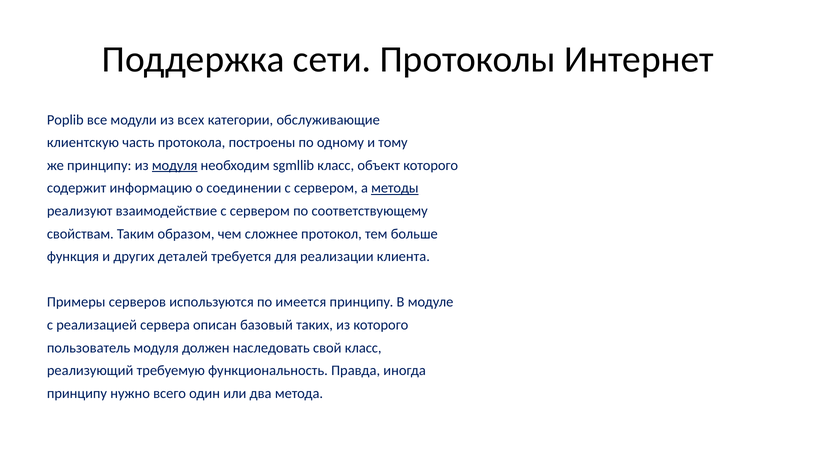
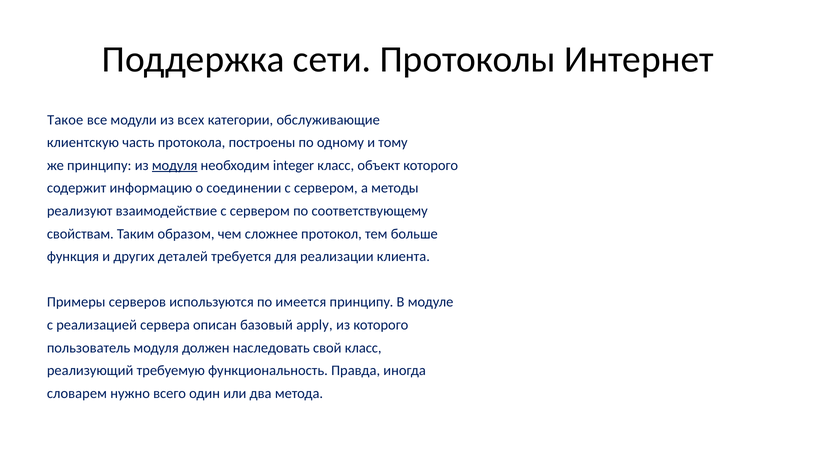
Poplib: Poplib -> Такое
sgmllib: sgmllib -> integer
методы underline: present -> none
таких: таких -> apply
принципу at (77, 393): принципу -> словарем
